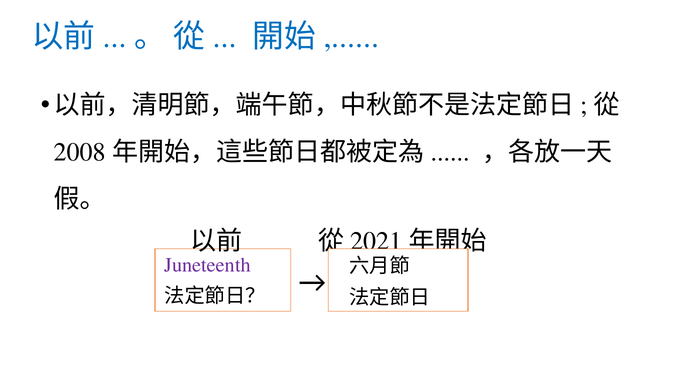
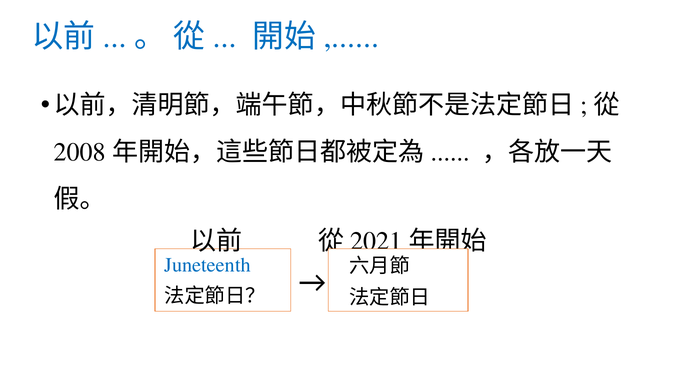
Juneteenth colour: purple -> blue
